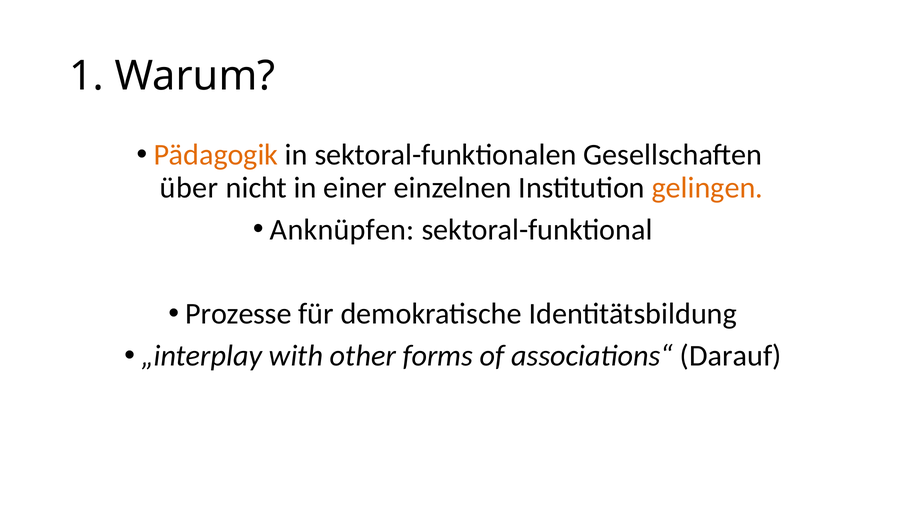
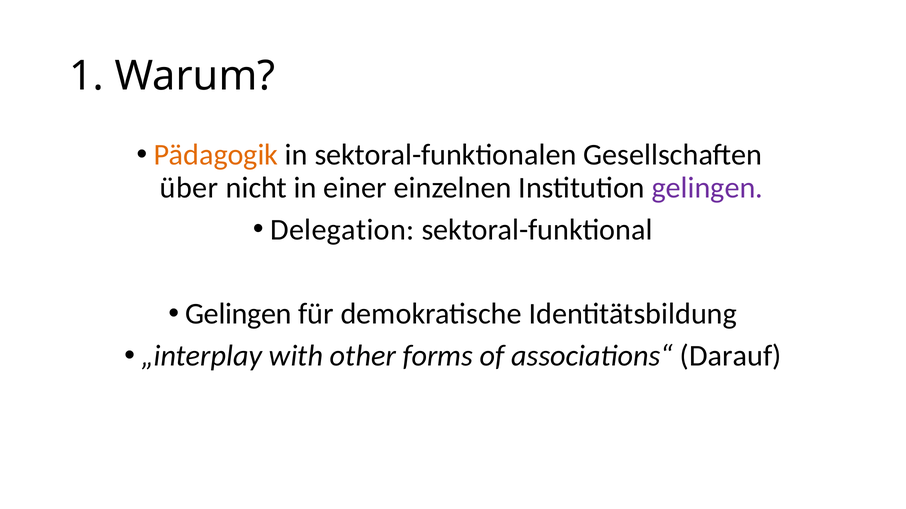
gelingen at (707, 188) colour: orange -> purple
Anknüpfen: Anknüpfen -> Delegation
Prozesse at (238, 314): Prozesse -> Gelingen
